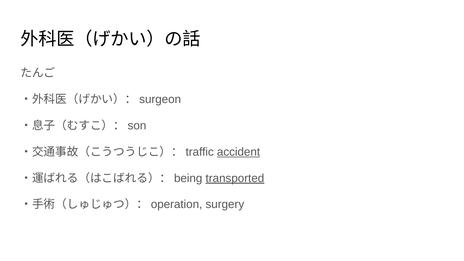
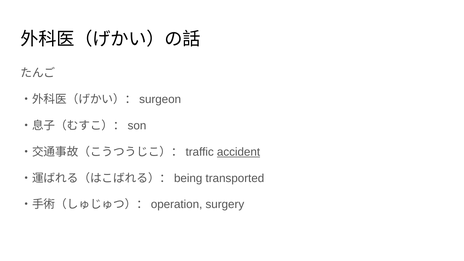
transported underline: present -> none
